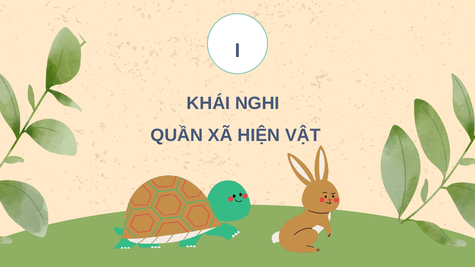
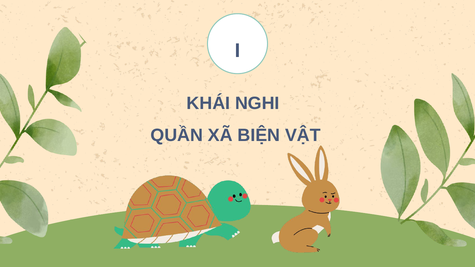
HIỆN: HIỆN -> BIỆN
